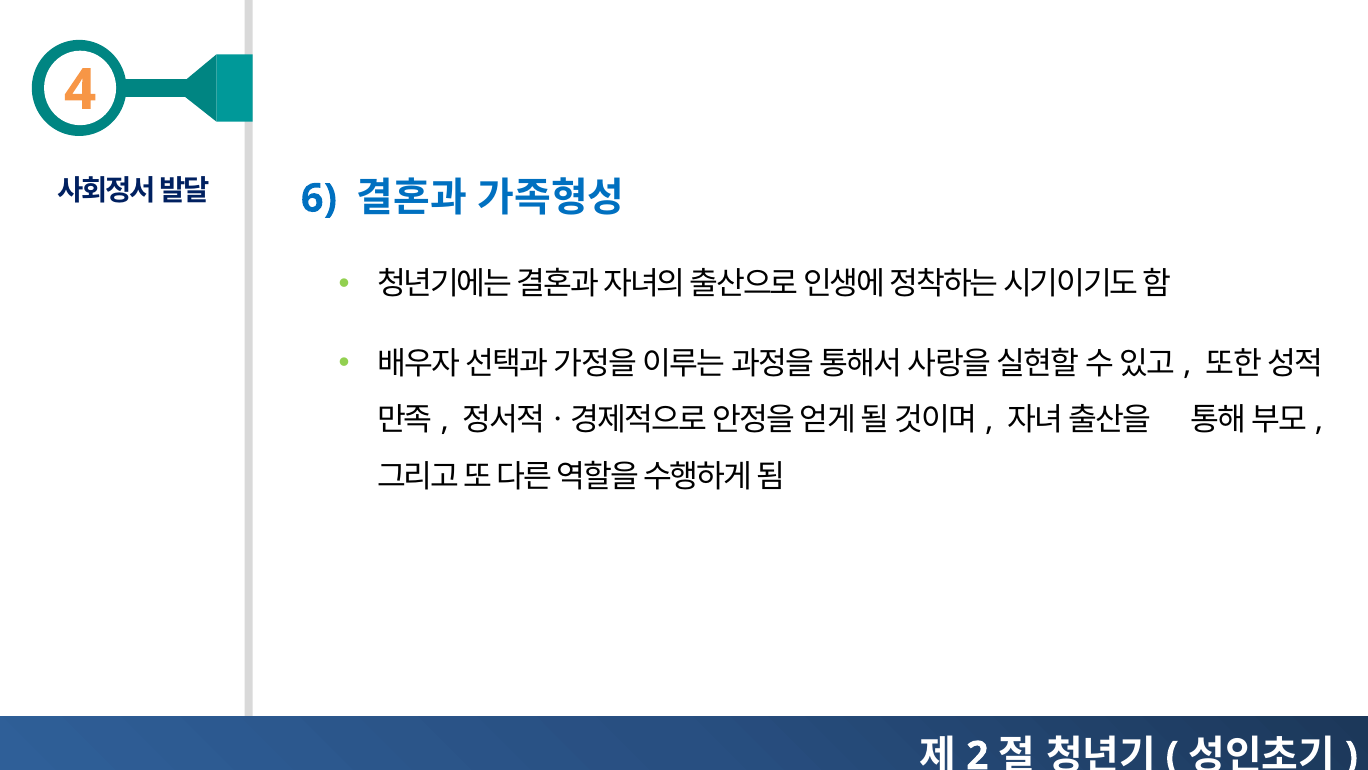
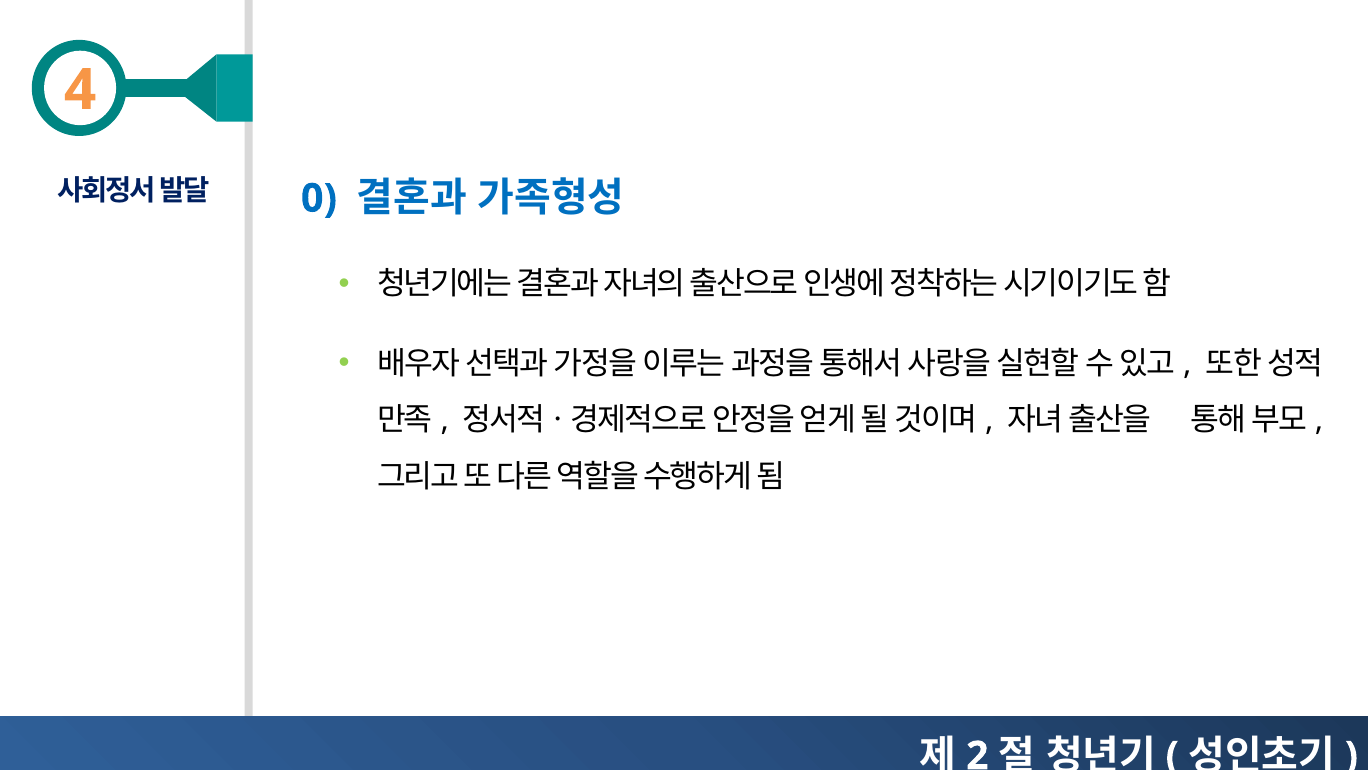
6: 6 -> 0
